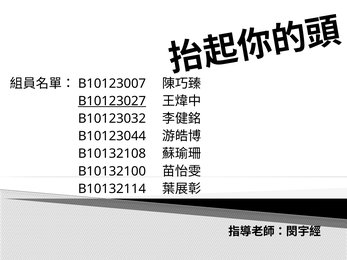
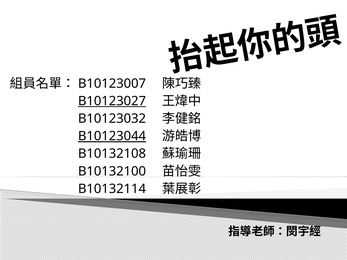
B10123044 underline: none -> present
